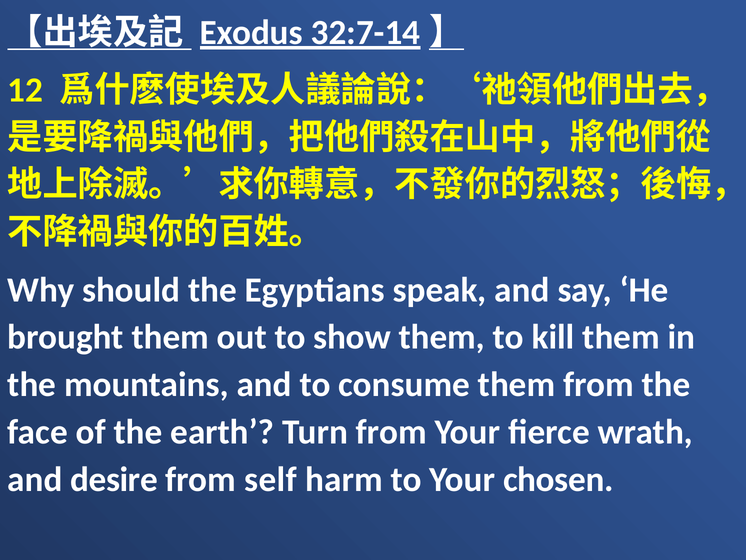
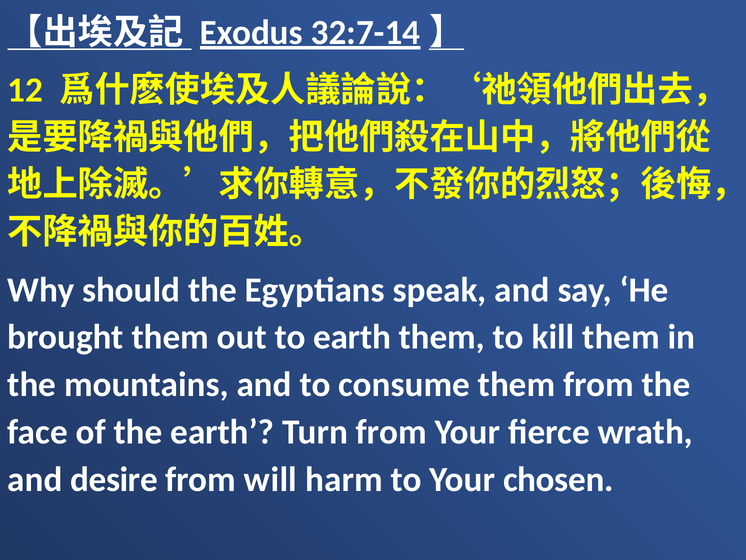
to show: show -> earth
self: self -> will
